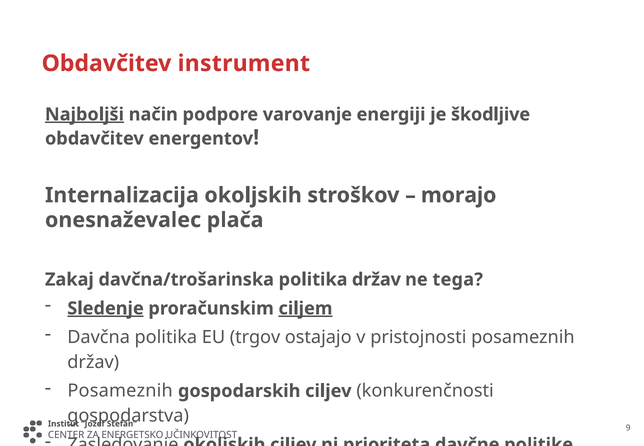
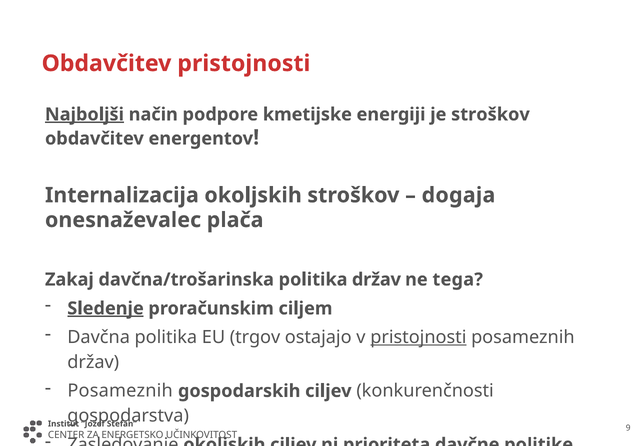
Obdavčitev instrument: instrument -> pristojnosti
varovanje: varovanje -> kmetijske
je škodljive: škodljive -> stroškov
morajo: morajo -> dogaja
ciljem underline: present -> none
pristojnosti at (418, 337) underline: none -> present
